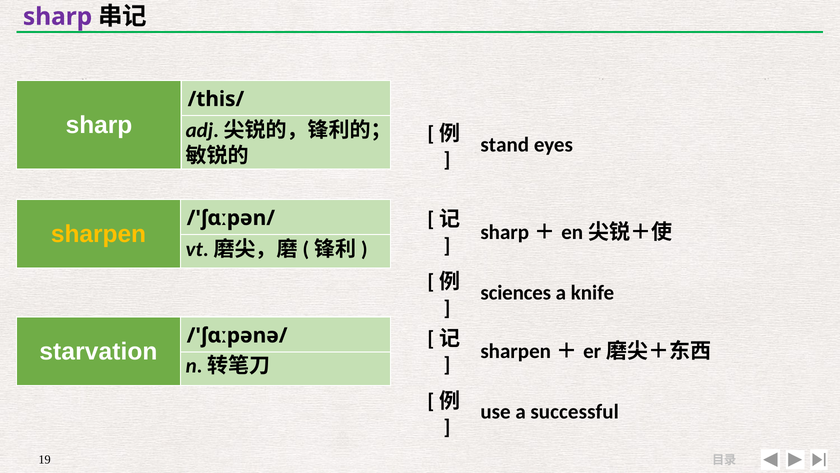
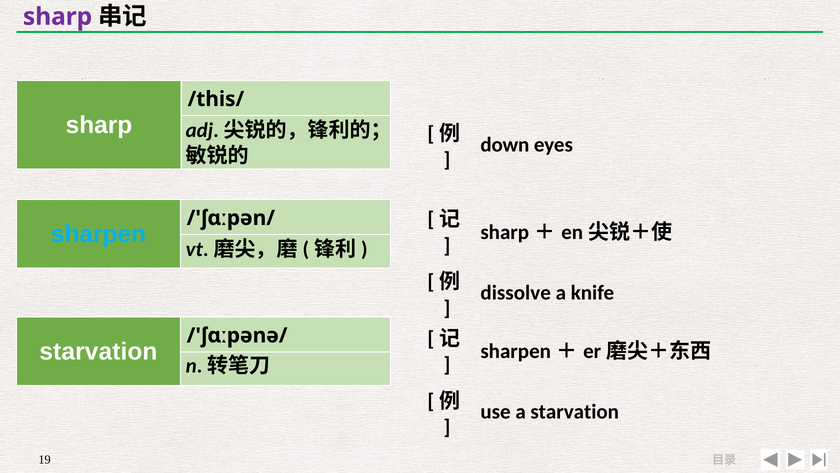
stand: stand -> down
sharpen colour: yellow -> light blue
sciences: sciences -> dissolve
a successful: successful -> starvation
